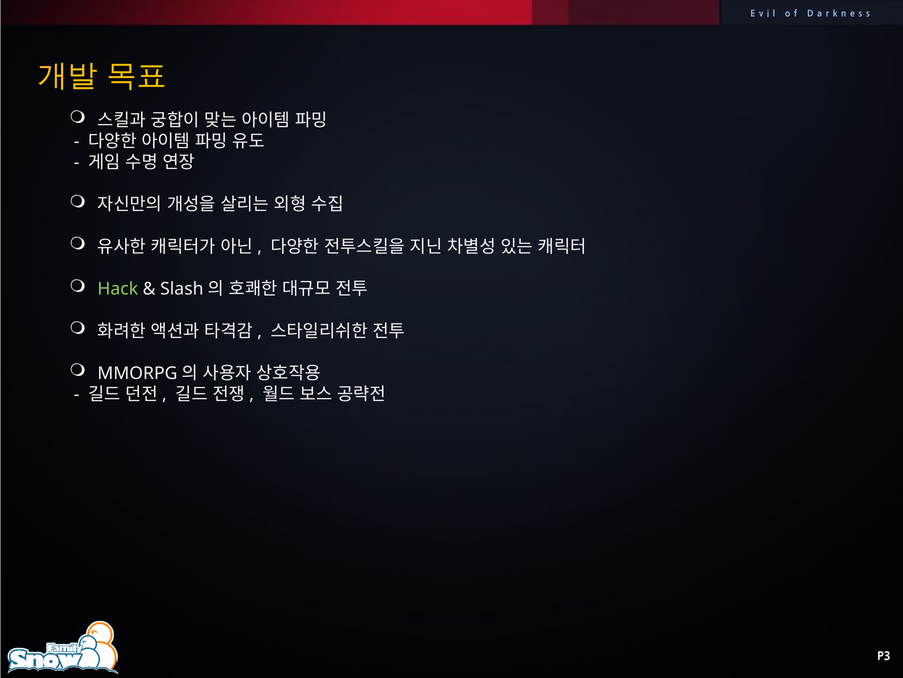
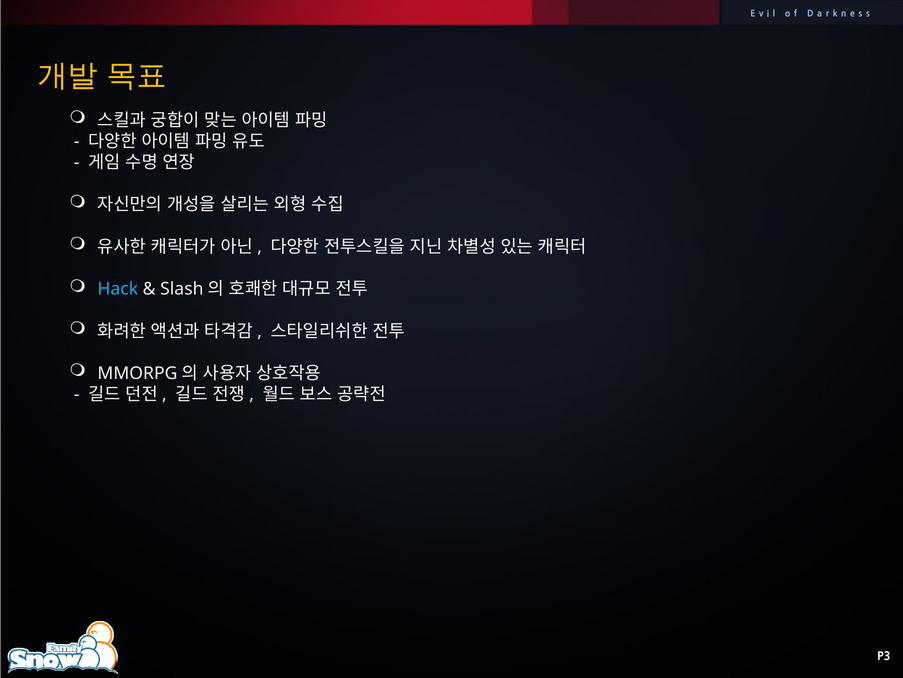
Hack colour: light green -> light blue
